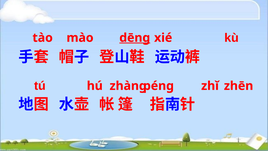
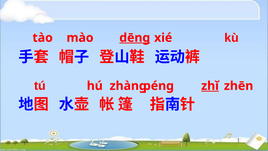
zhǐ underline: none -> present
